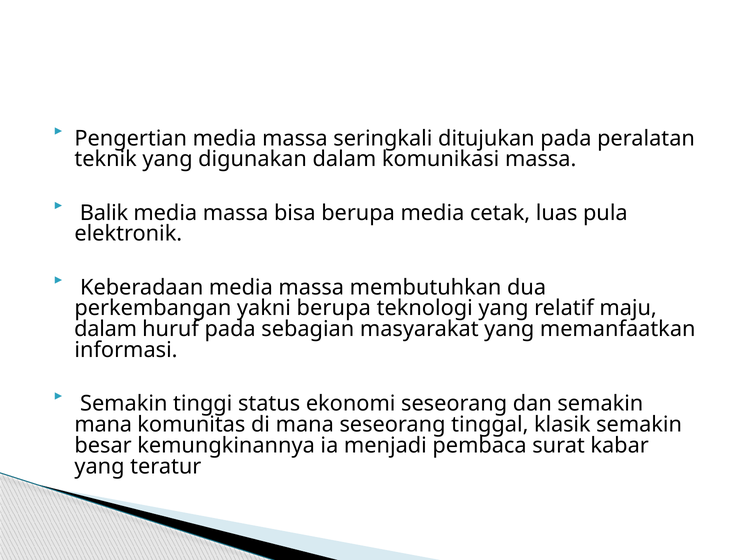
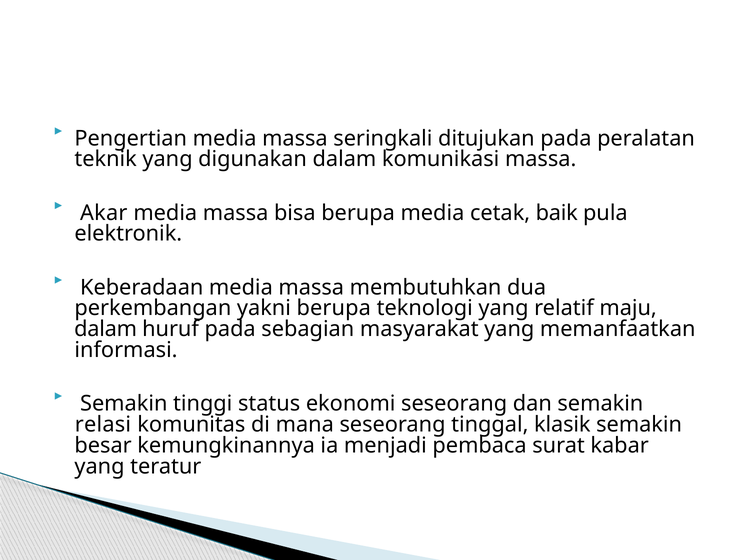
Balik: Balik -> Akar
luas: luas -> baik
mana at (103, 424): mana -> relasi
